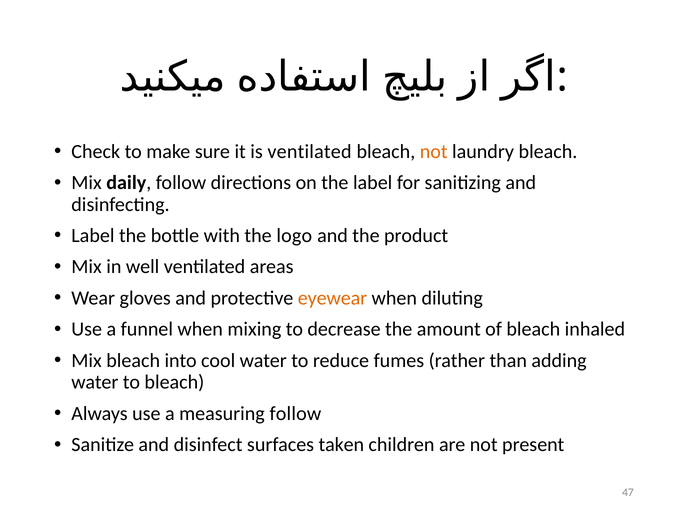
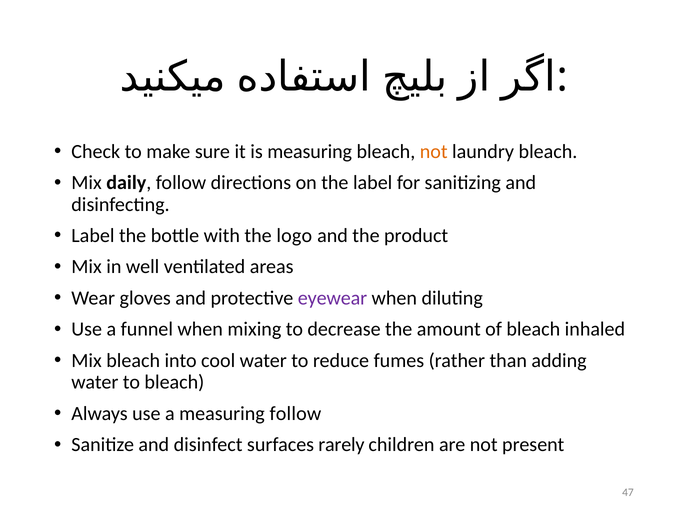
is ventilated: ventilated -> measuring
eyewear colour: orange -> purple
taken: taken -> rarely
